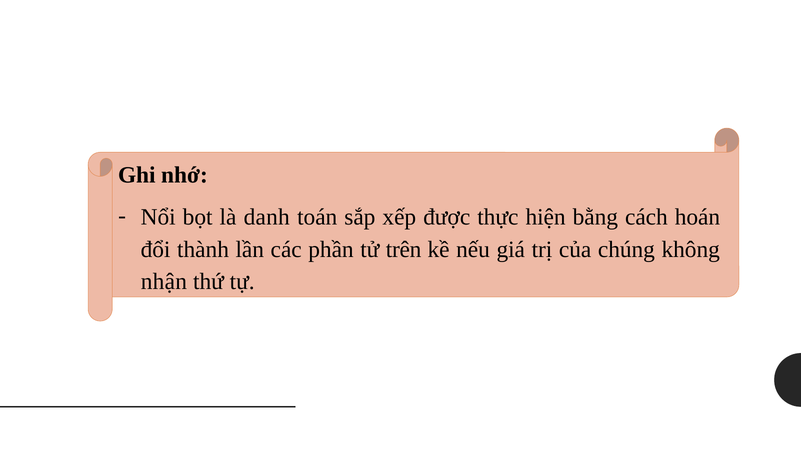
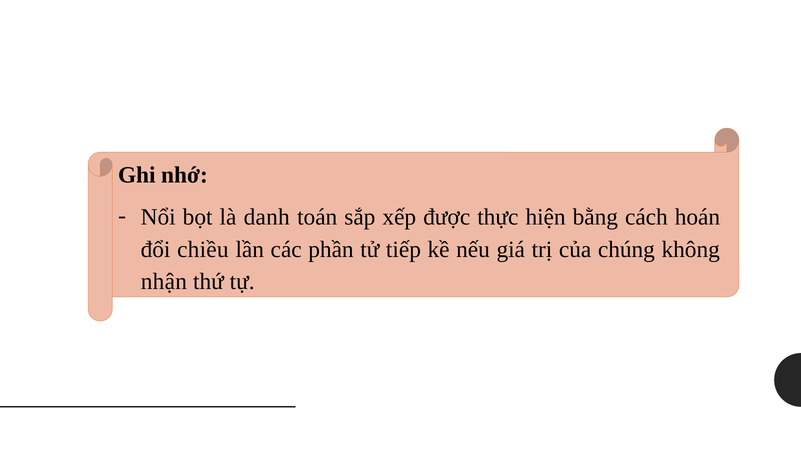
thành: thành -> chiều
trên: trên -> tiếp
